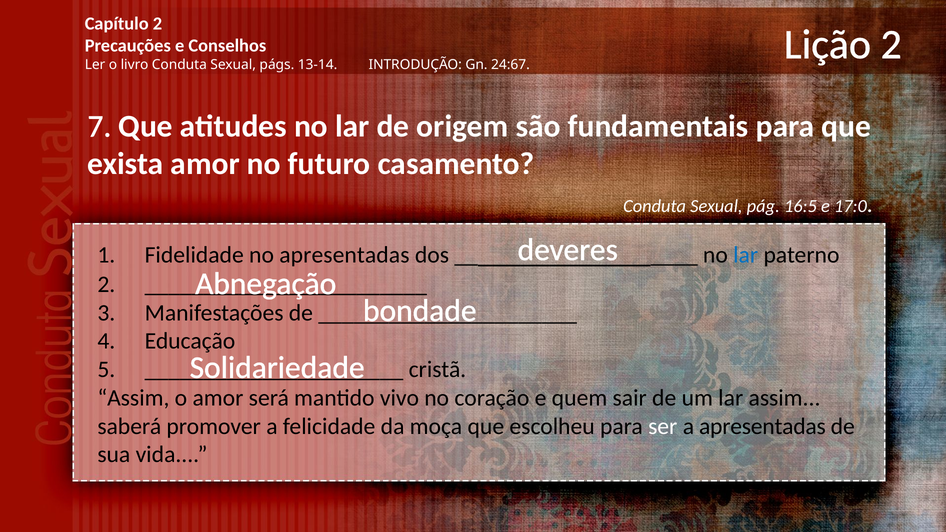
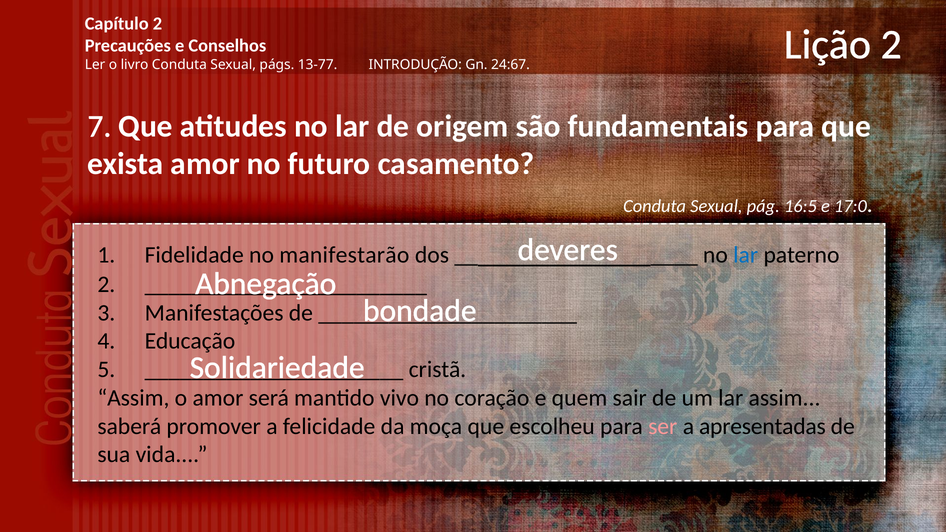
13-14: 13-14 -> 13-77
no apresentadas: apresentadas -> manifestarão
ser colour: white -> pink
